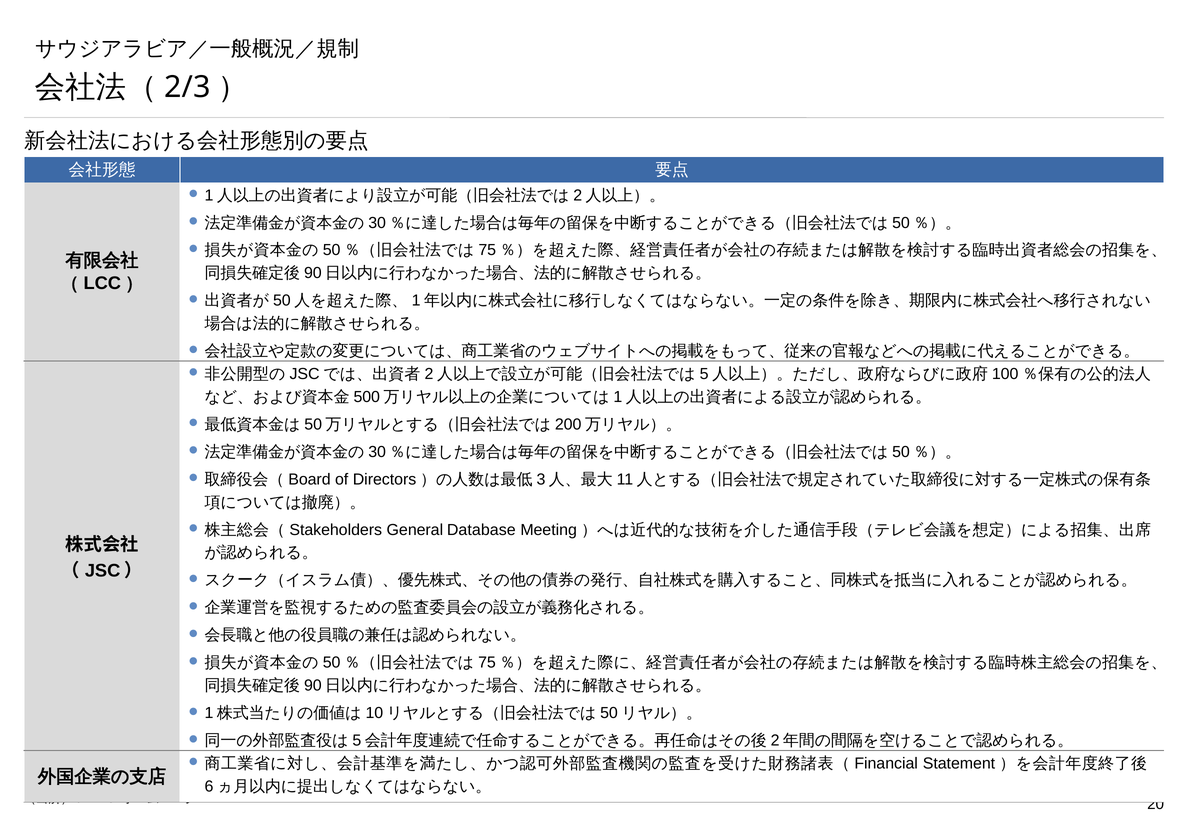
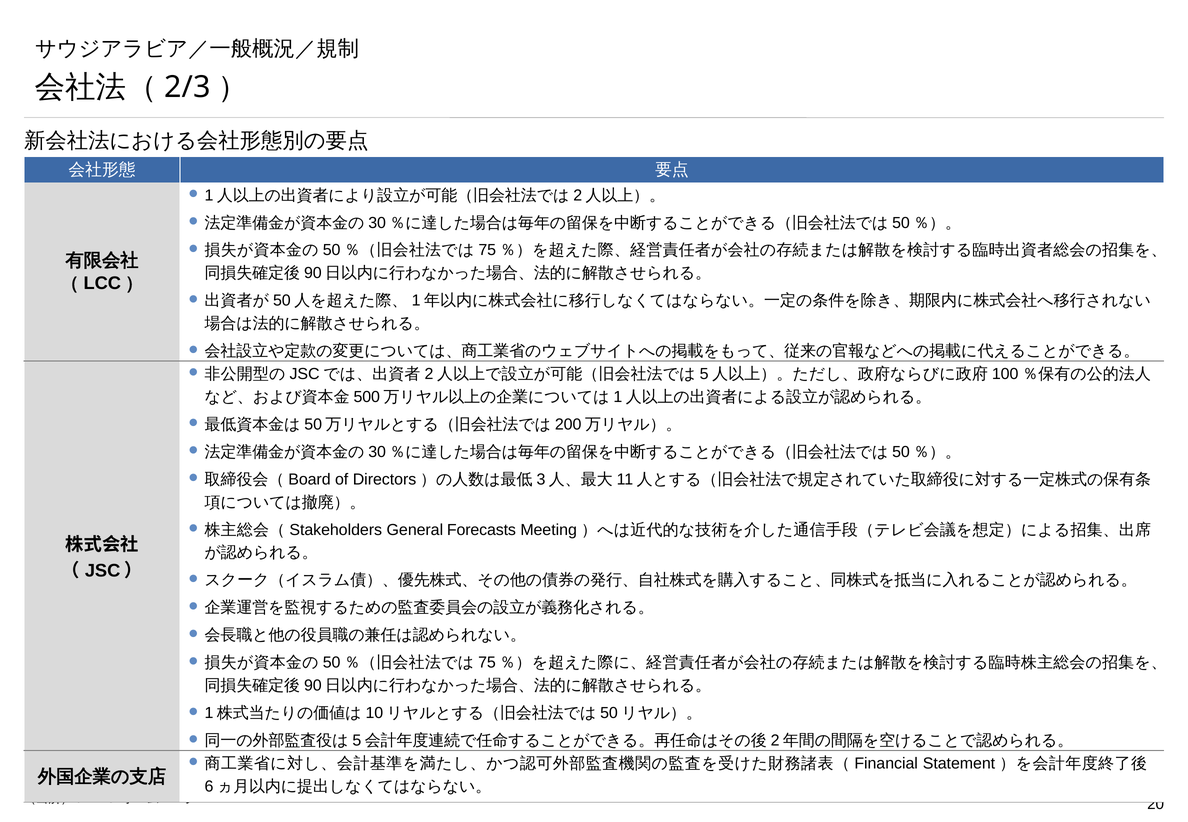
Database: Database -> Forecasts
